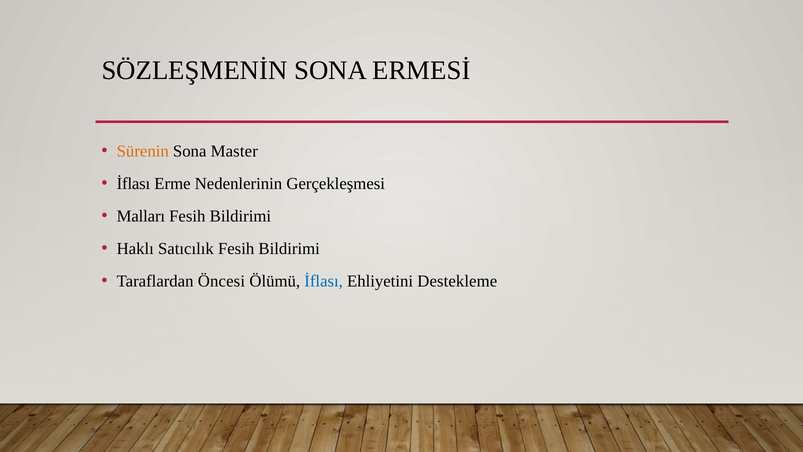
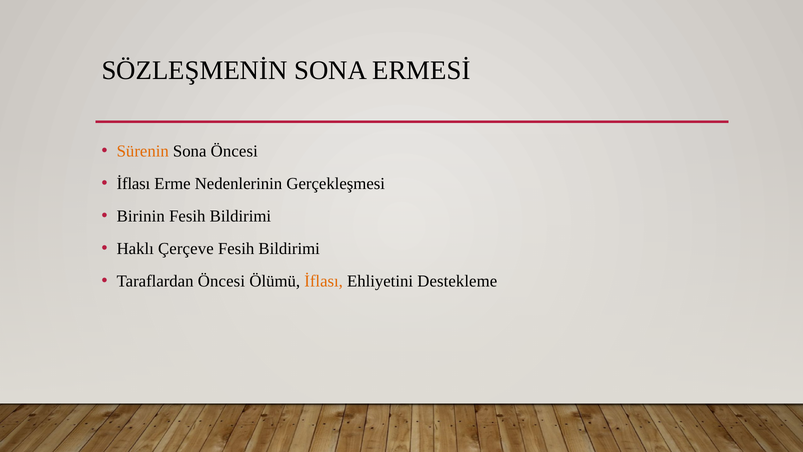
Sona Master: Master -> Öncesi
Malları: Malları -> Birinin
Satıcılık: Satıcılık -> Çerçeve
İflası at (324, 281) colour: blue -> orange
